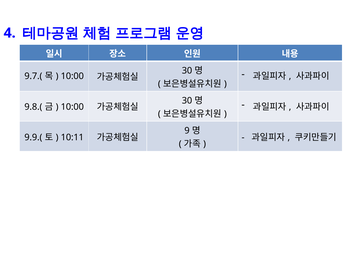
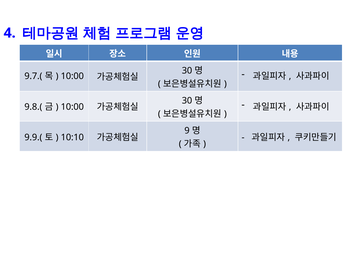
10:11: 10:11 -> 10:10
